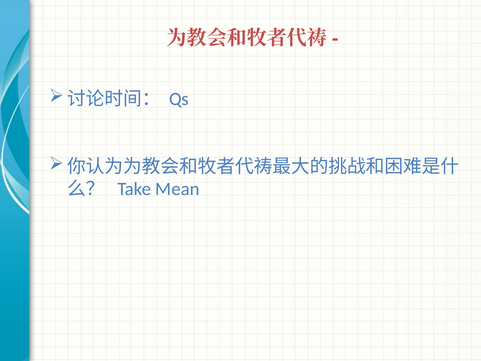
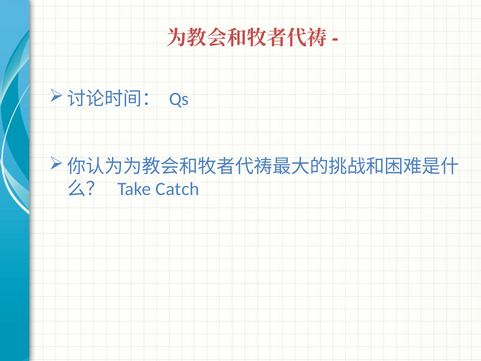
Mean: Mean -> Catch
